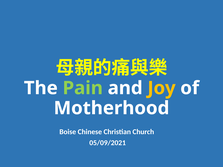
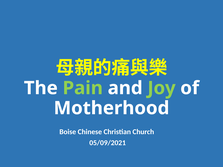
Joy colour: yellow -> light green
